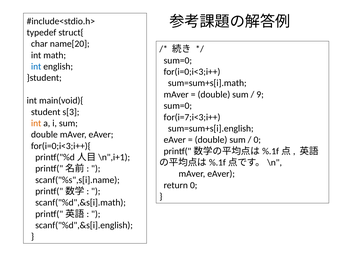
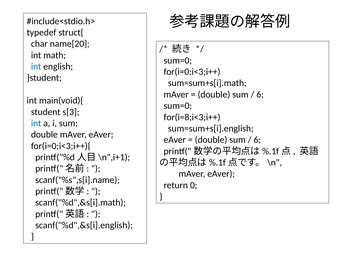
9 at (260, 94): 9 -> 6
for(i=7;i<3;i++: for(i=7;i<3;i++ -> for(i=8;i<3;i++
int at (36, 123) colour: orange -> blue
0 at (257, 140): 0 -> 6
